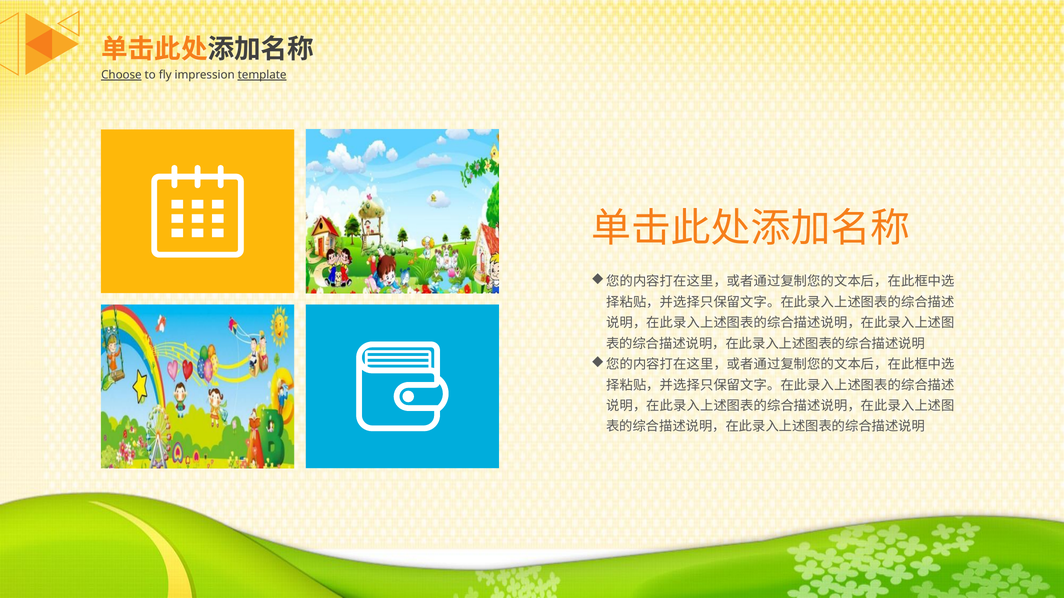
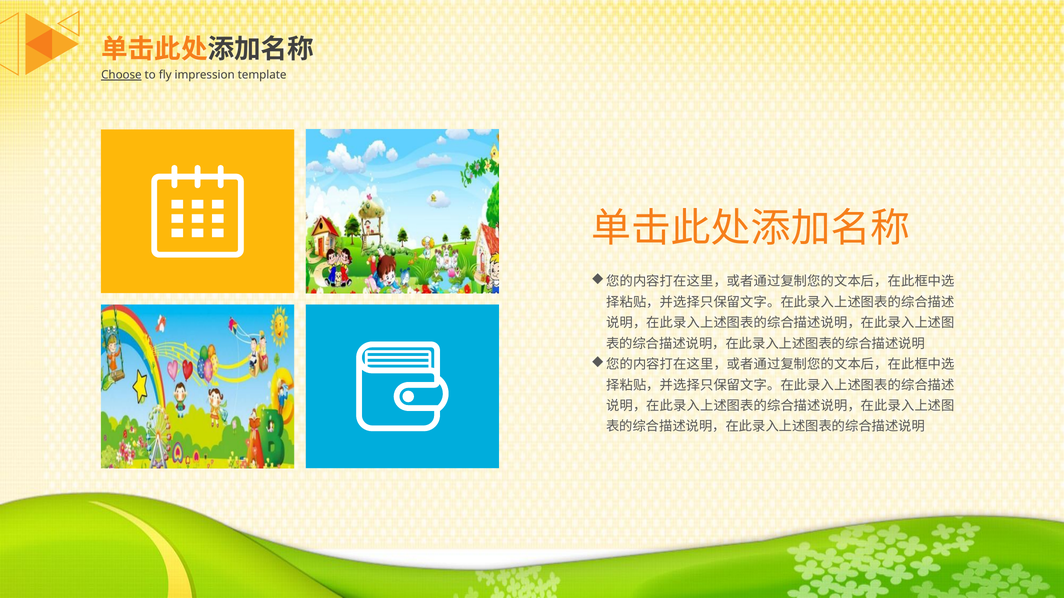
template underline: present -> none
